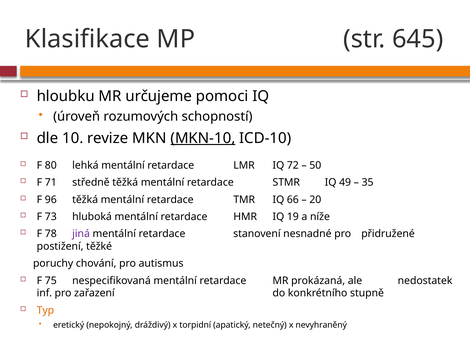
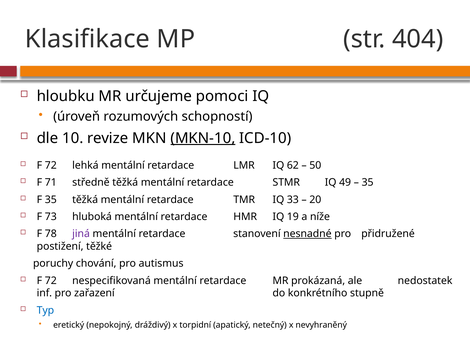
645: 645 -> 404
80 at (51, 165): 80 -> 72
72: 72 -> 62
F 96: 96 -> 35
66: 66 -> 33
nesnadné underline: none -> present
75 at (51, 280): 75 -> 72
Typ colour: orange -> blue
